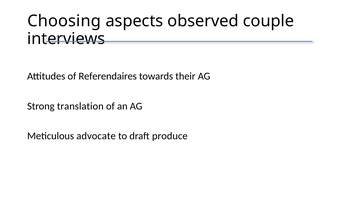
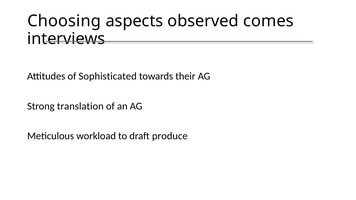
couple: couple -> comes
Referendaires: Referendaires -> Sophisticated
advocate: advocate -> workload
